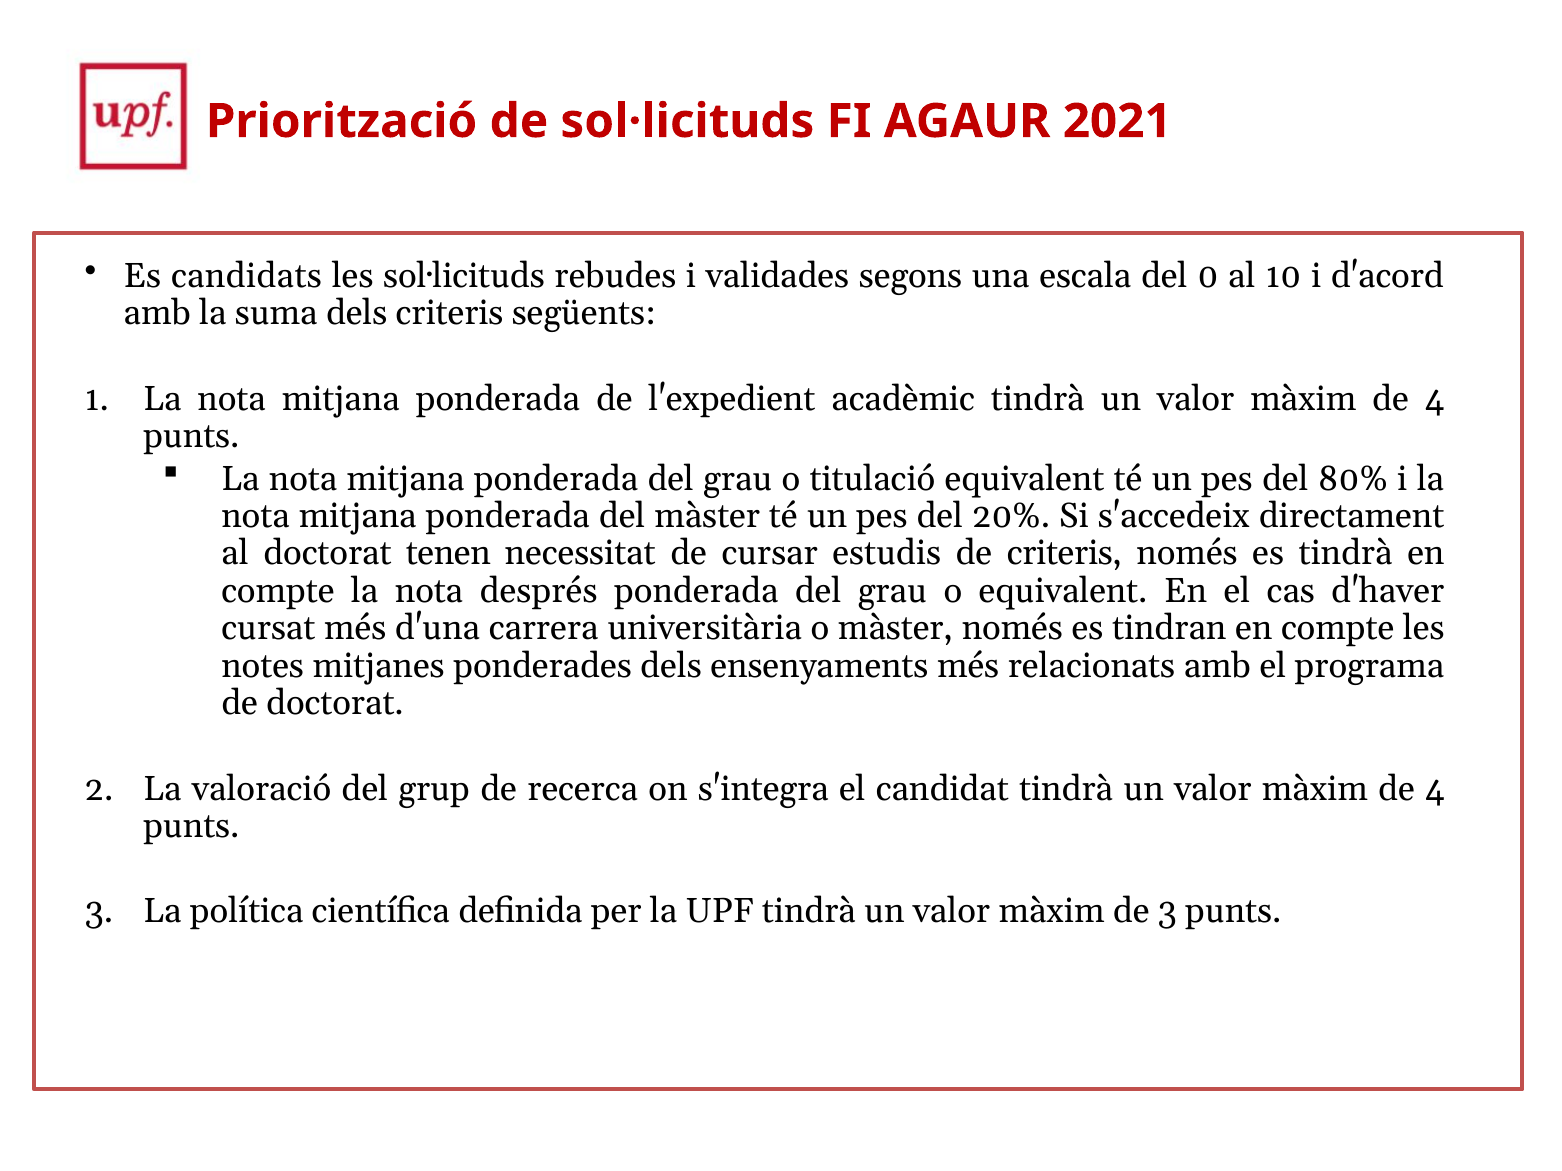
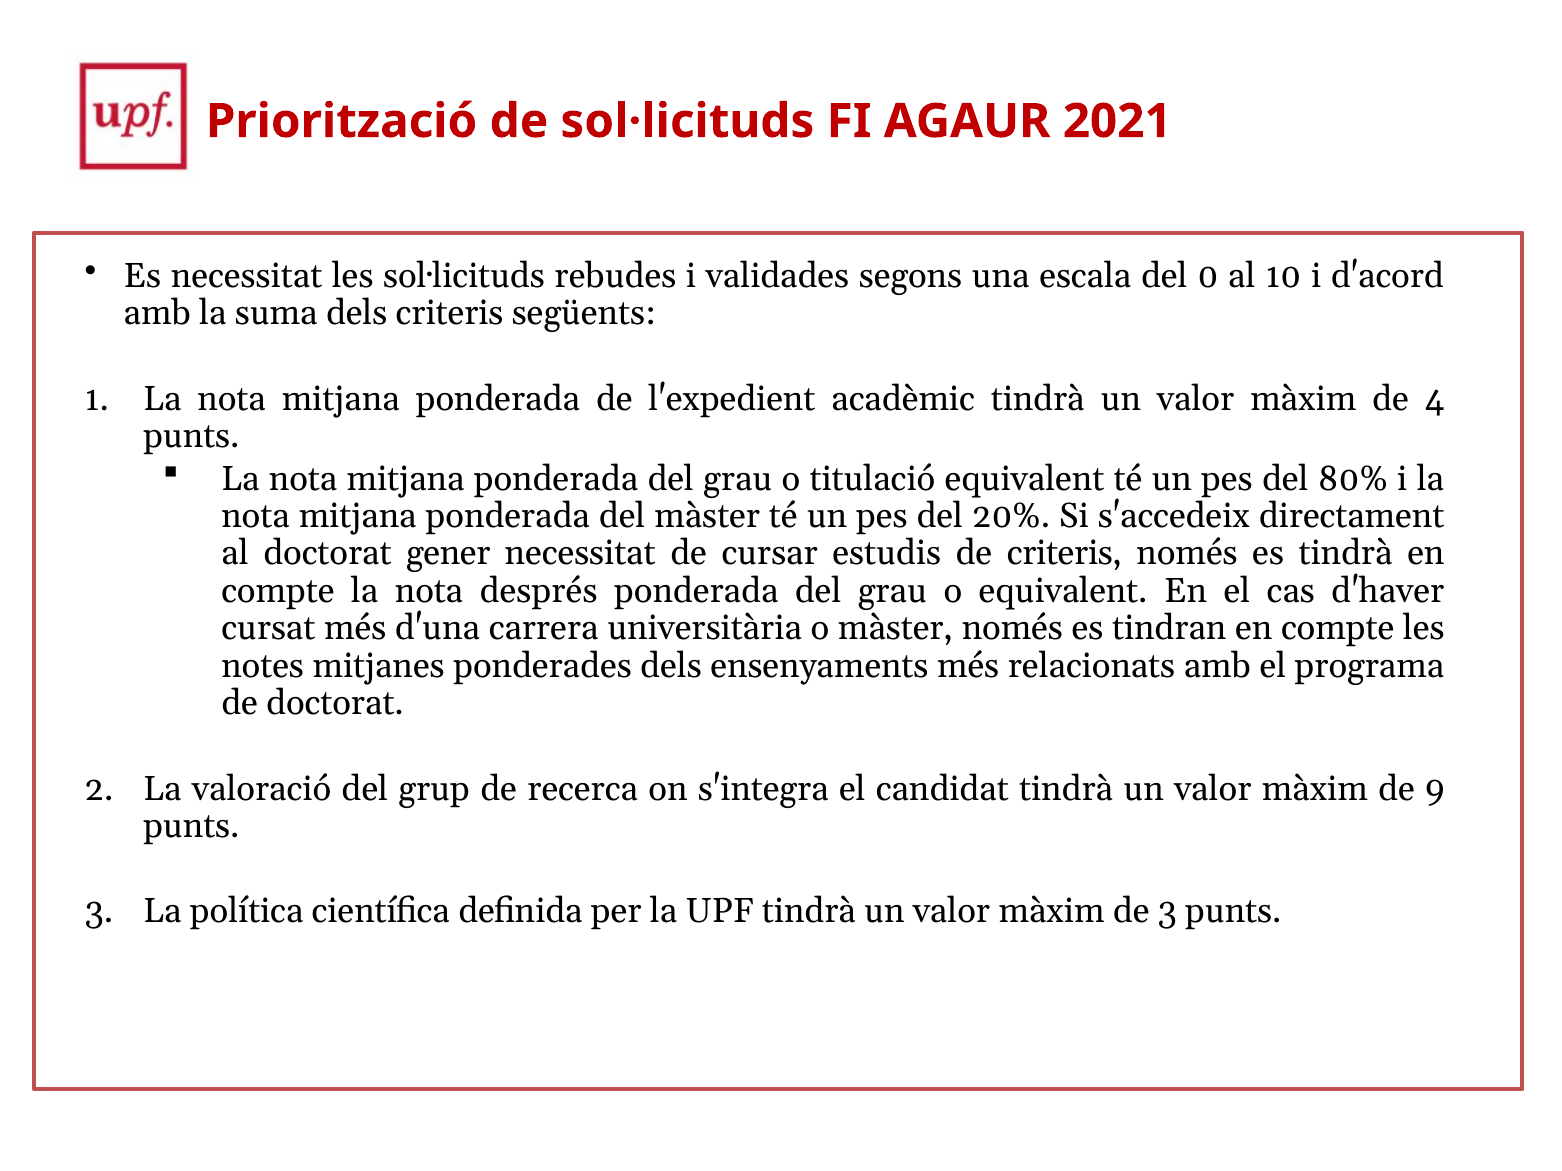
Es candidats: candidats -> necessitat
tenen: tenen -> gener
4 at (1435, 789): 4 -> 9
